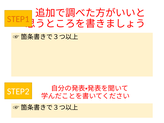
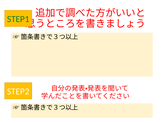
STEP1 colour: orange -> green
